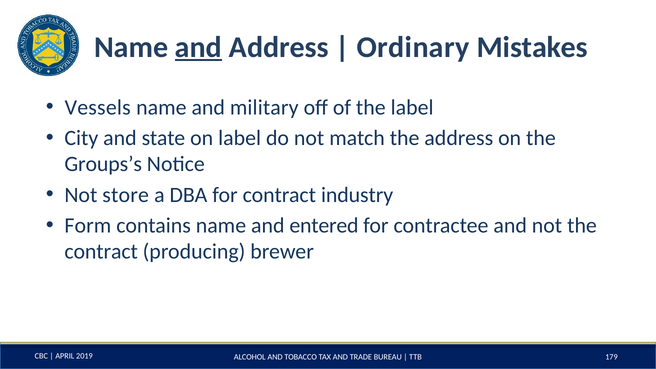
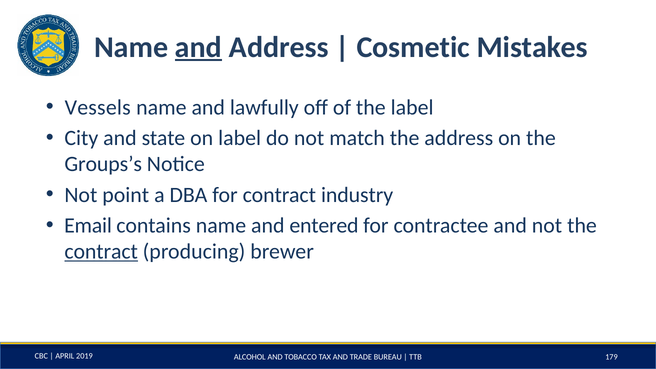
Ordinary: Ordinary -> Cosmetic
military: military -> lawfully
store: store -> point
Form: Form -> Email
contract at (101, 252) underline: none -> present
